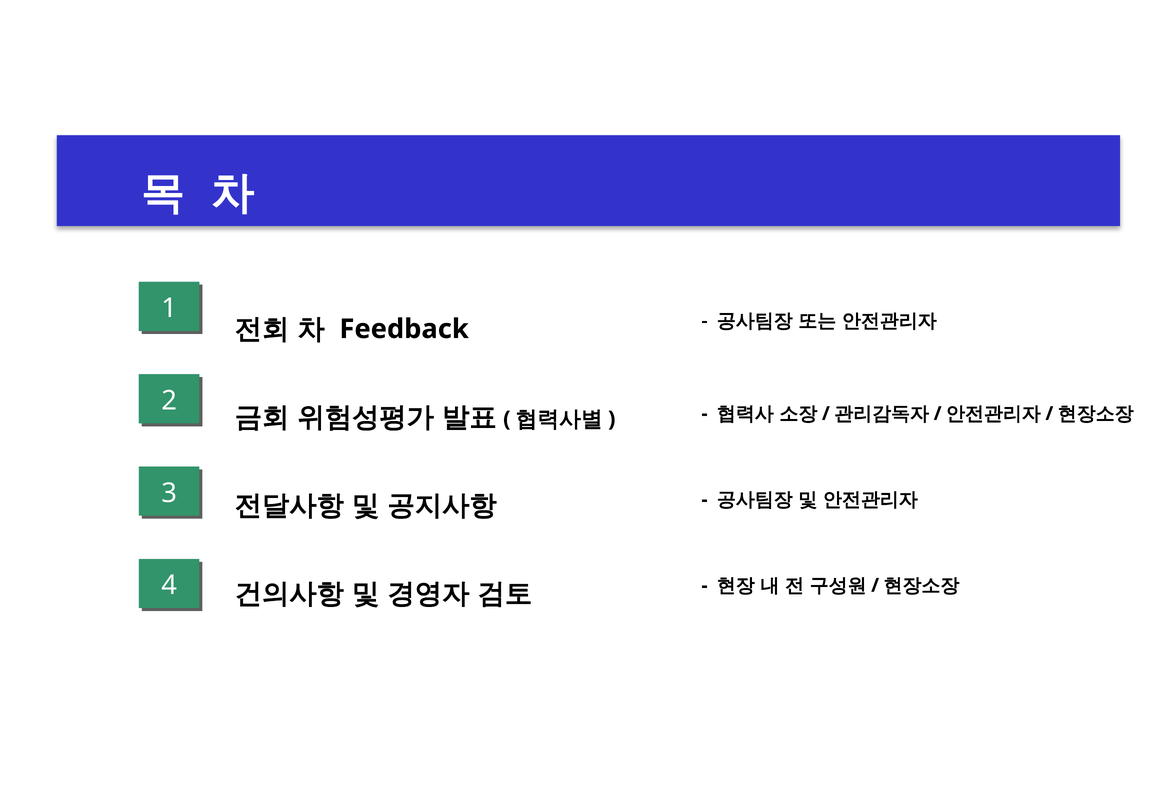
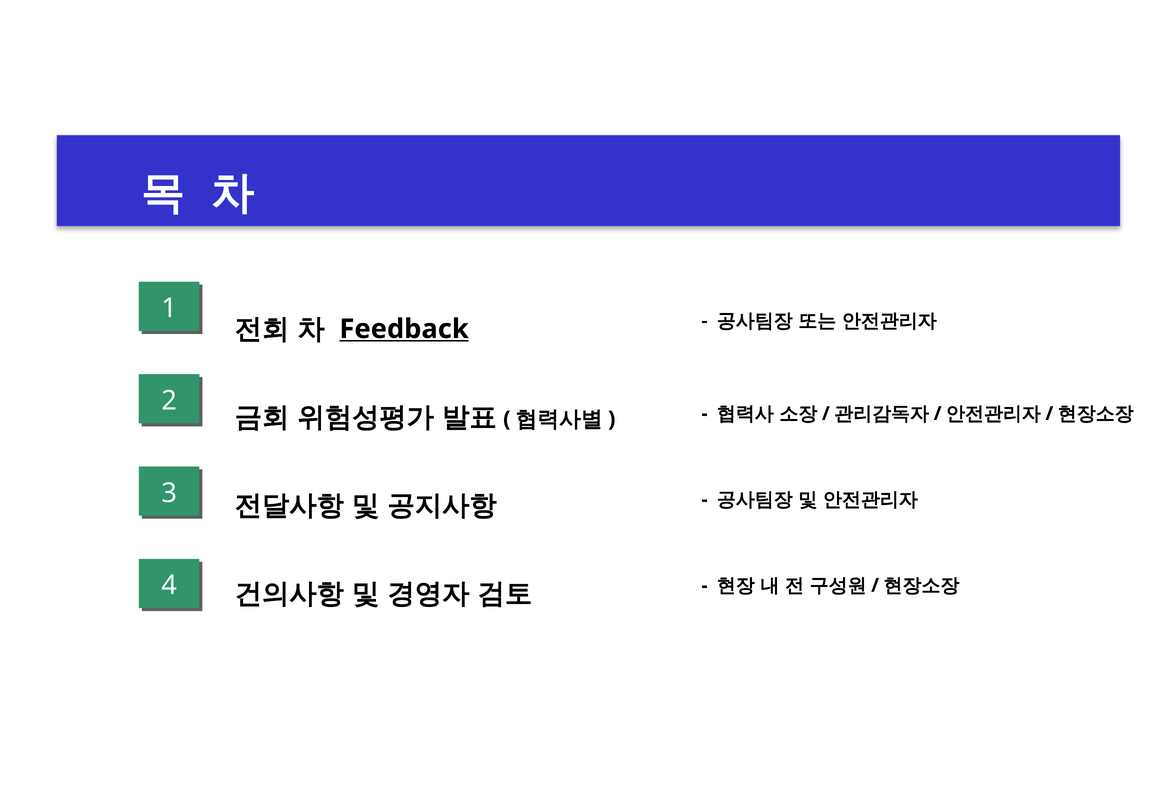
Feedback underline: none -> present
